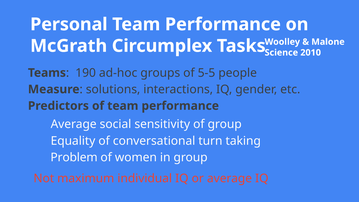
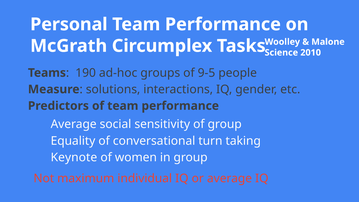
5-5: 5-5 -> 9-5
Problem: Problem -> Keynote
